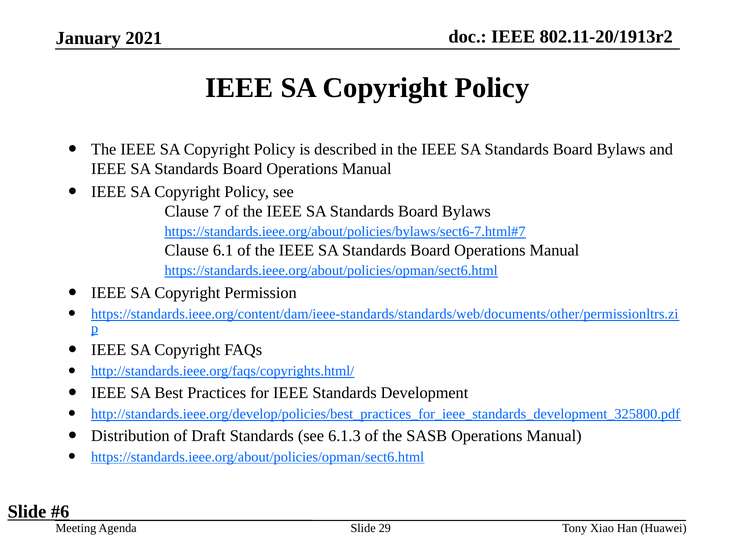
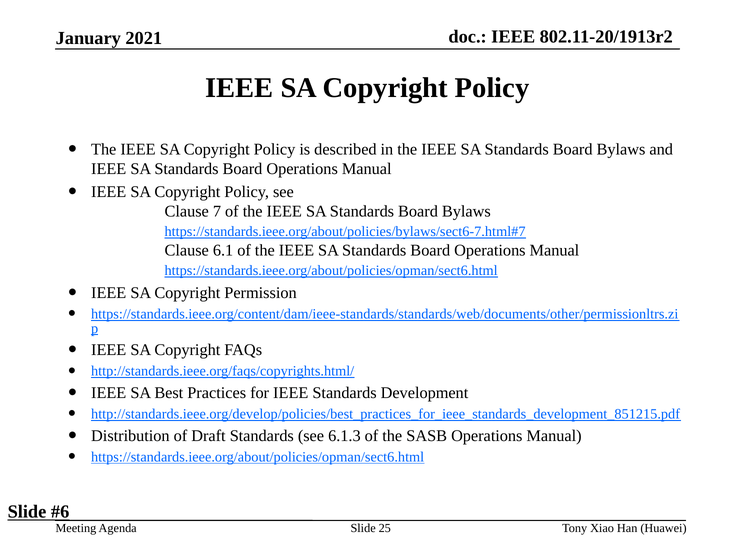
http://standards.ieee.org/develop/policies/best_practices_for_ieee_standards_development_325800.pdf: http://standards.ieee.org/develop/policies/best_practices_for_ieee_standards_development_325800.pdf -> http://standards.ieee.org/develop/policies/best_practices_for_ieee_standards_development_851215.pdf
29: 29 -> 25
